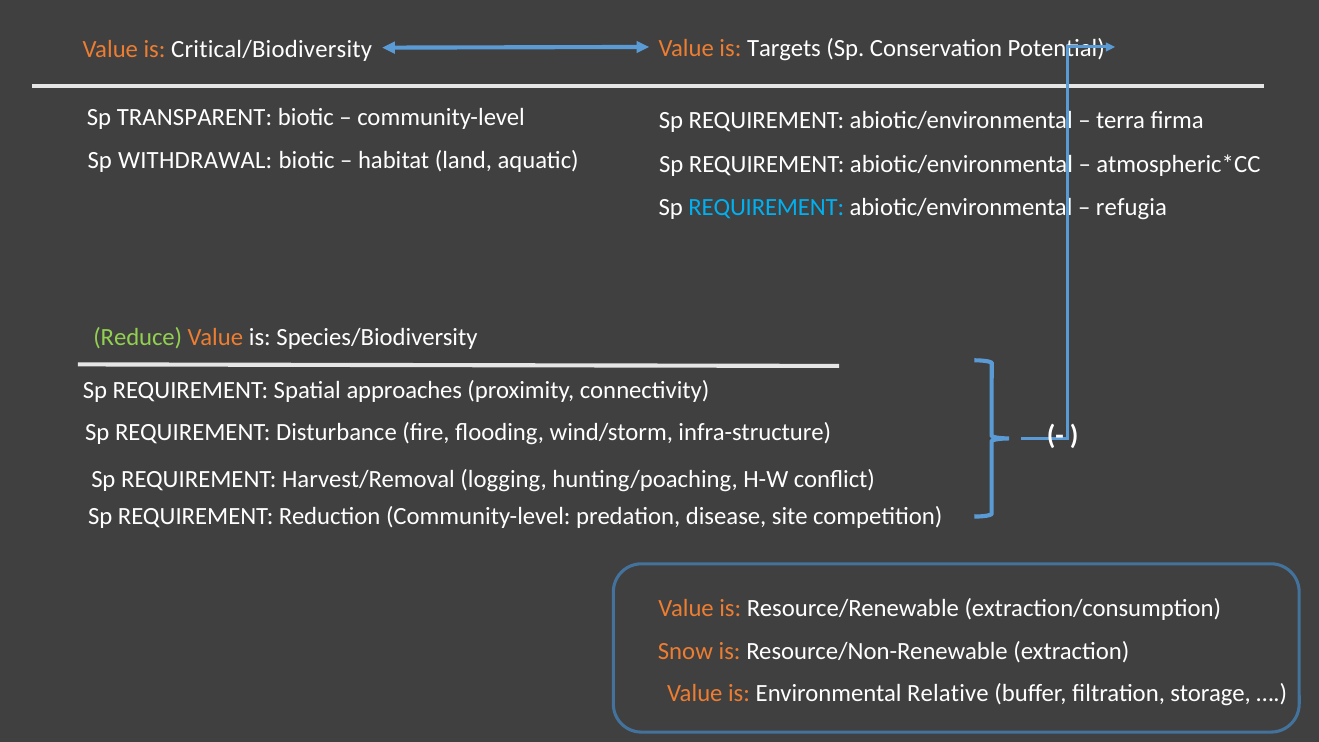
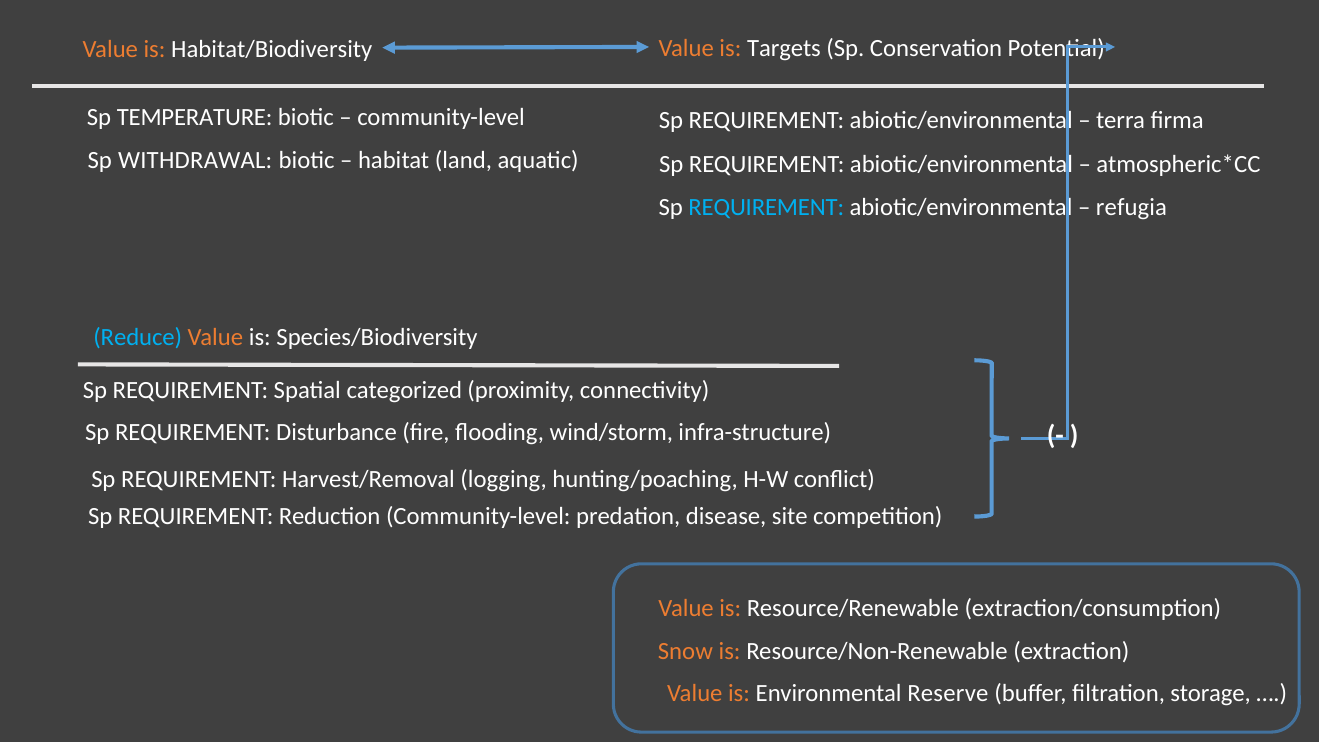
Critical/Biodiversity: Critical/Biodiversity -> Habitat/Biodiversity
TRANSPARENT: TRANSPARENT -> TEMPERATURE
Reduce colour: light green -> light blue
approaches: approaches -> categorized
Relative: Relative -> Reserve
